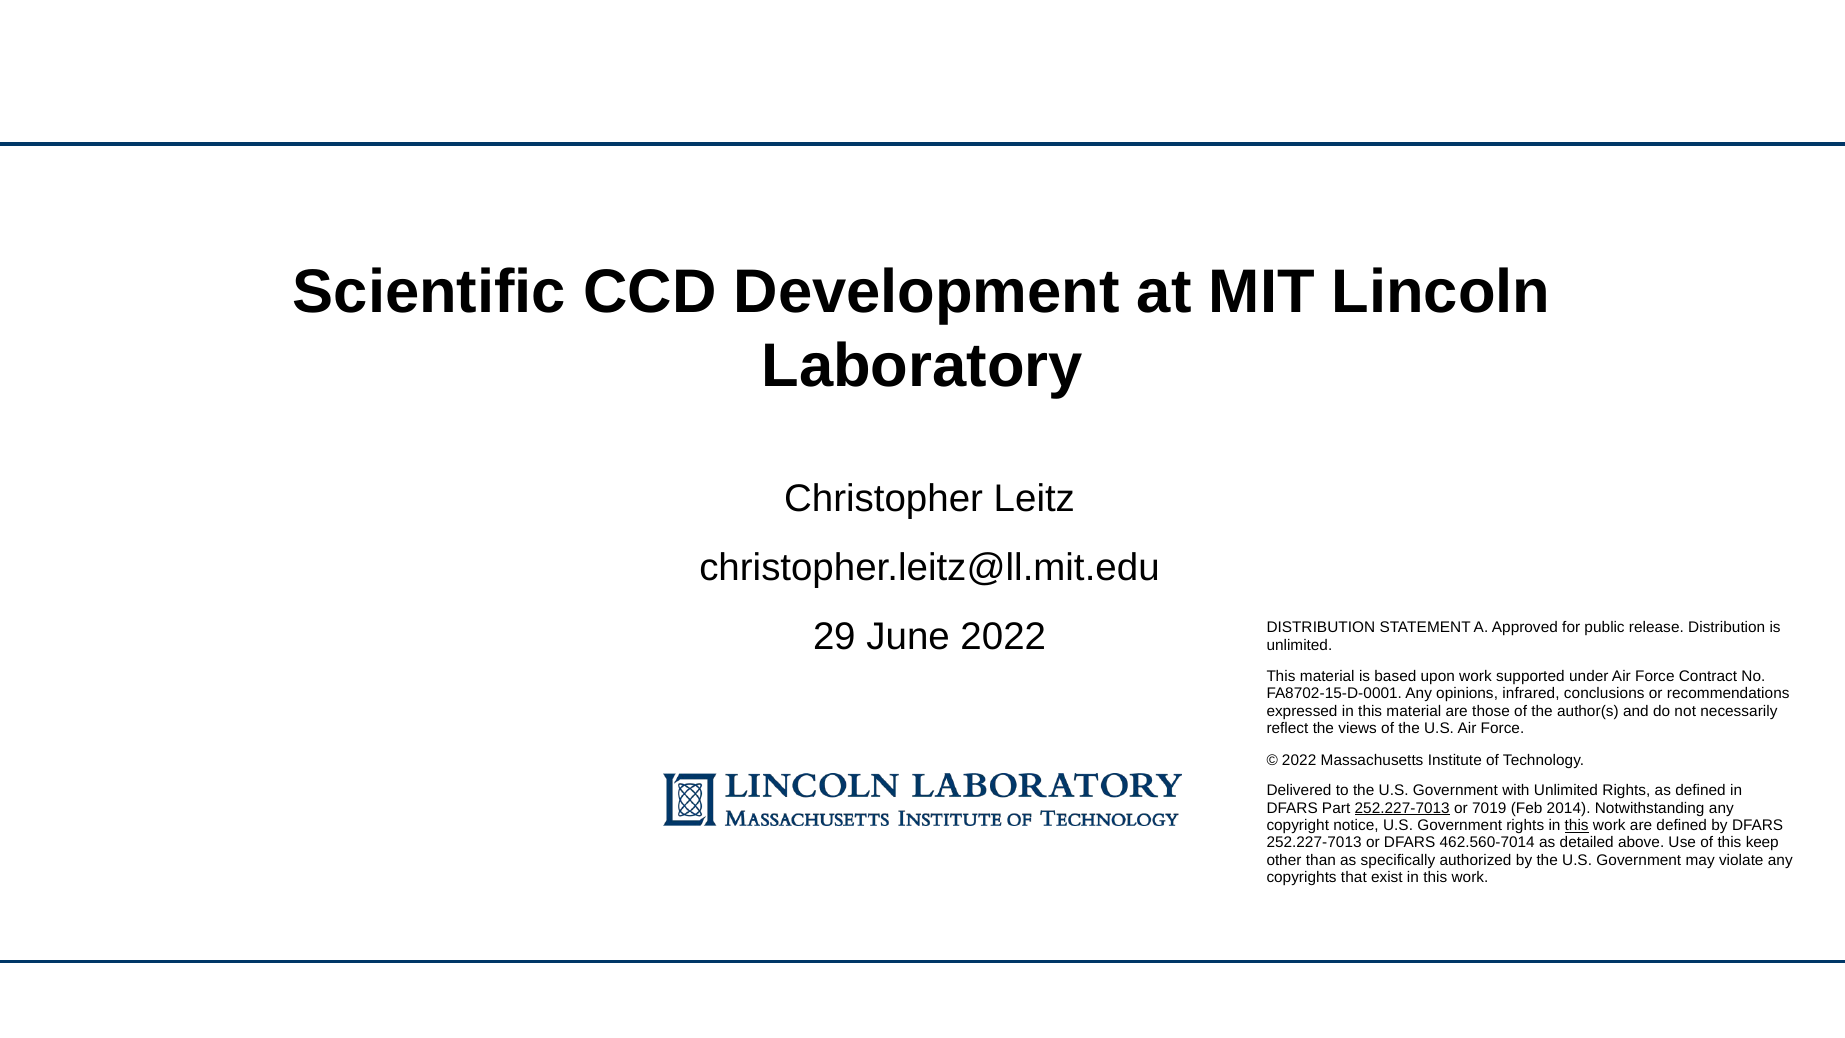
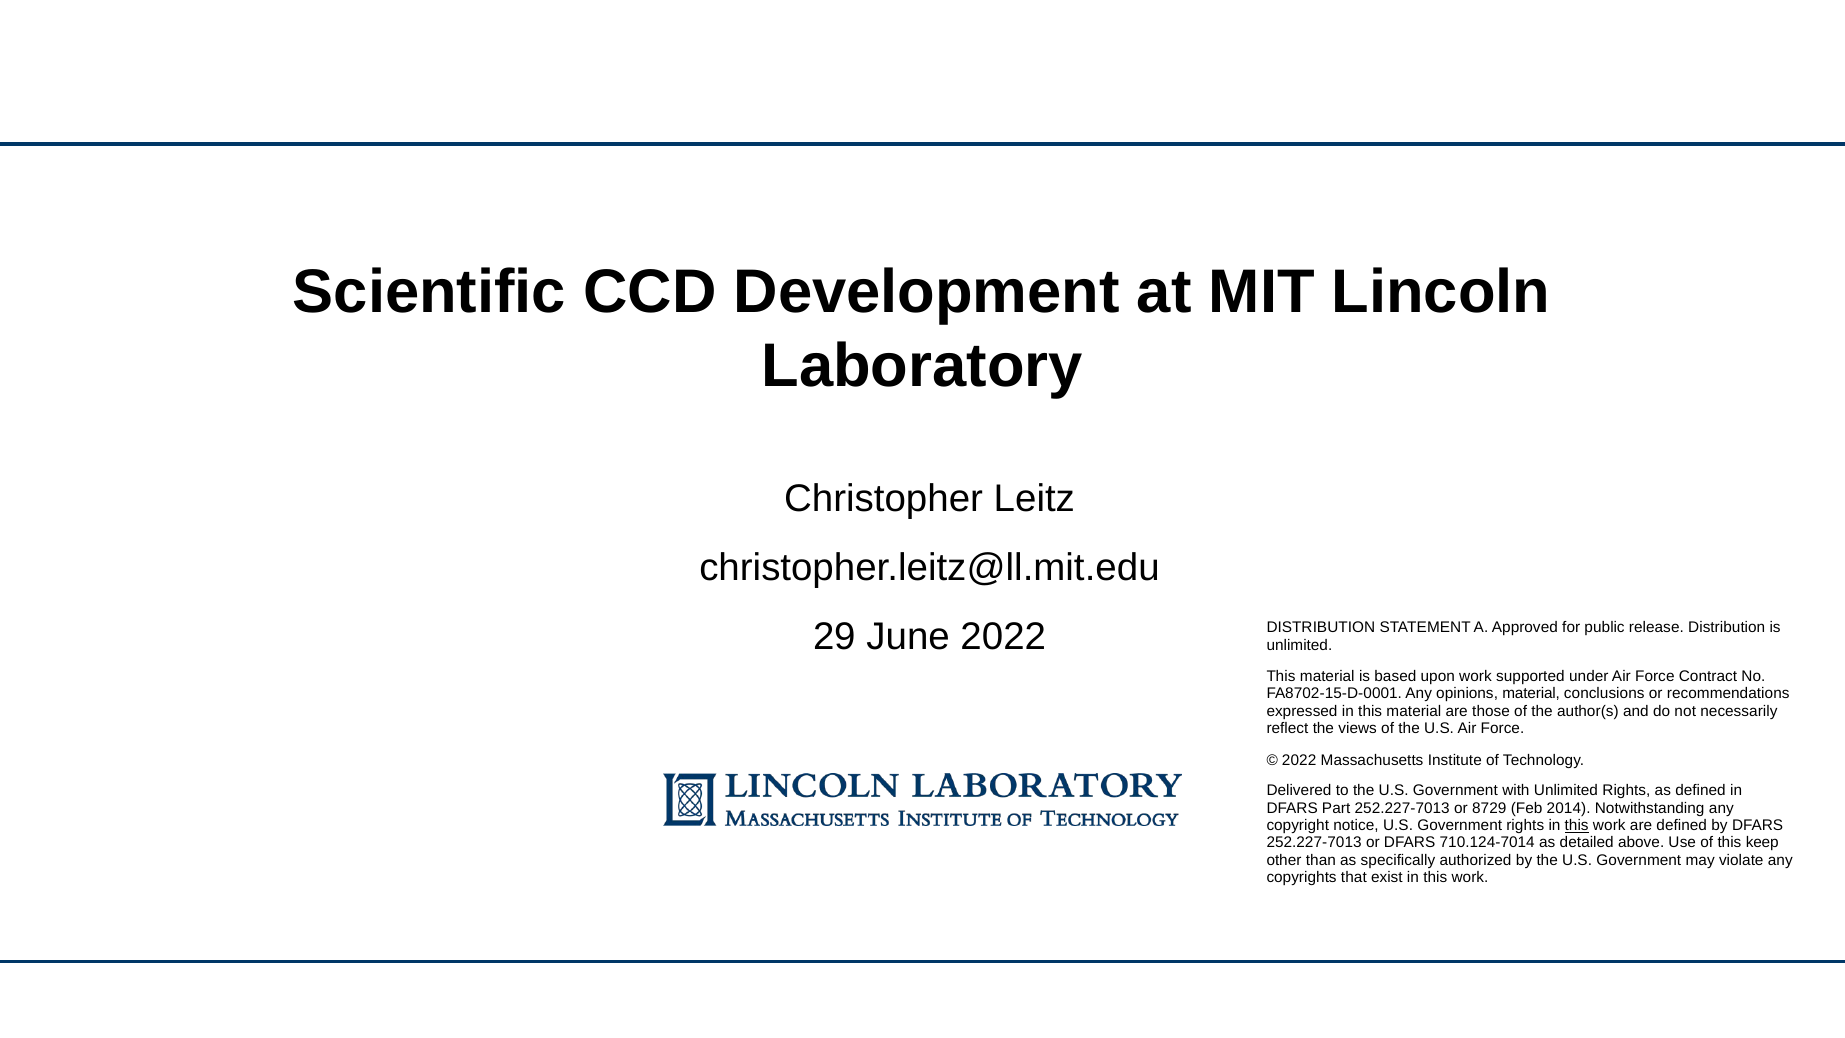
opinions infrared: infrared -> material
252.227-7013 at (1402, 808) underline: present -> none
7019: 7019 -> 8729
462.560-7014: 462.560-7014 -> 710.124-7014
